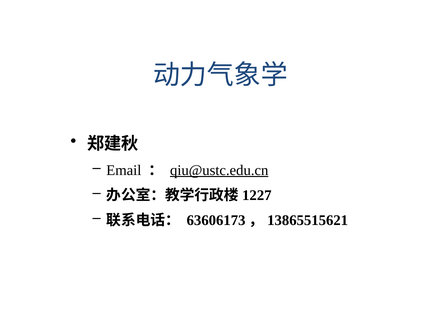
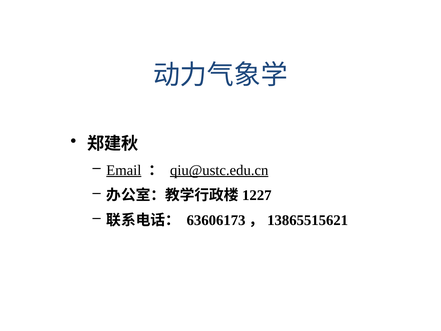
Email underline: none -> present
